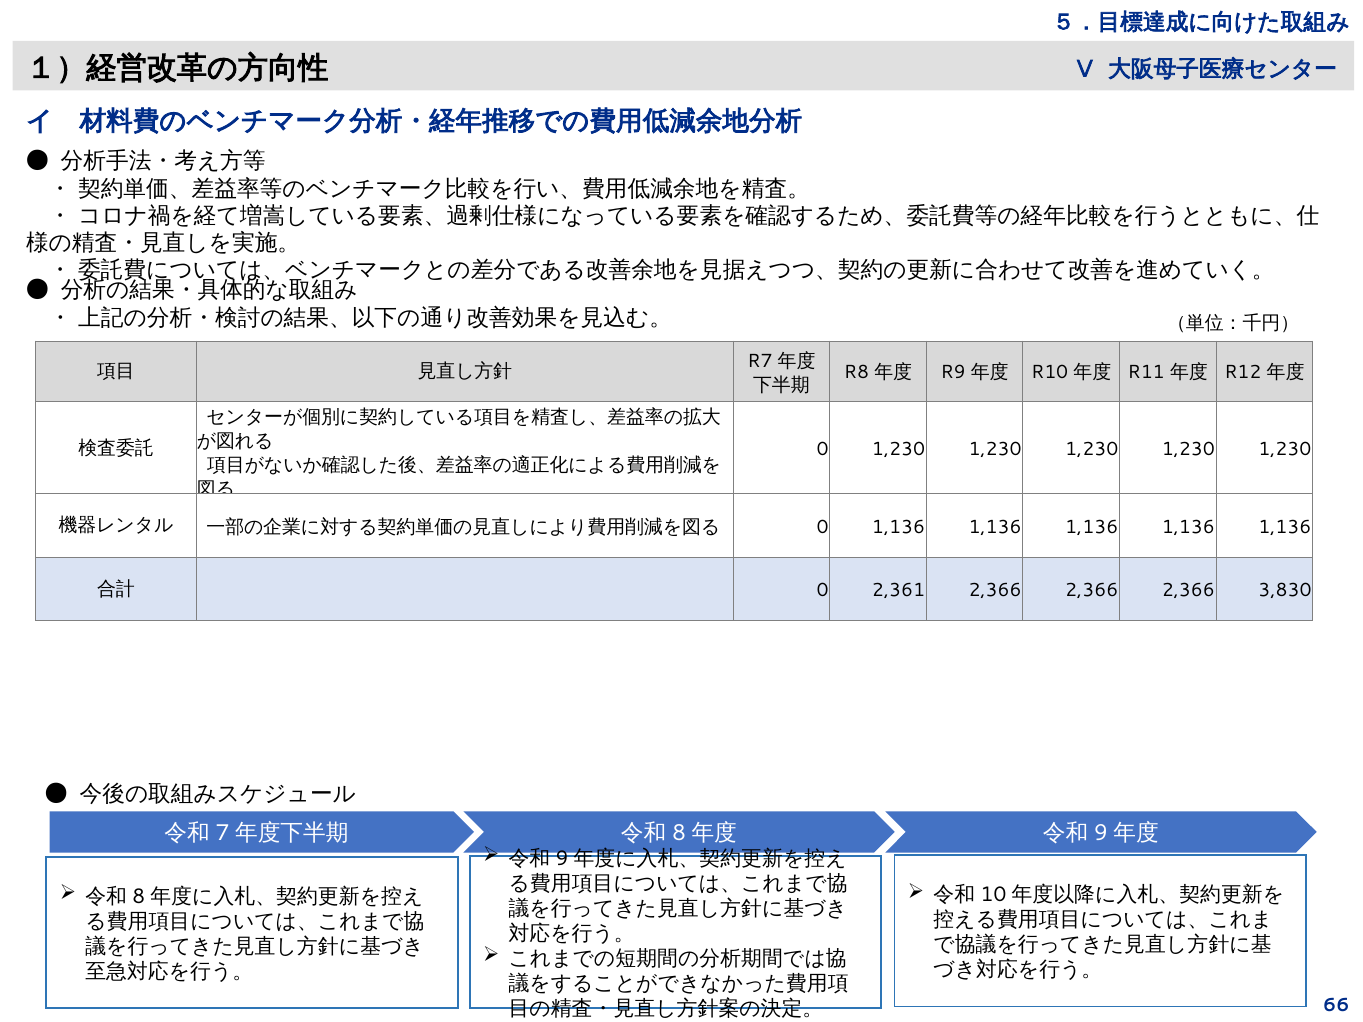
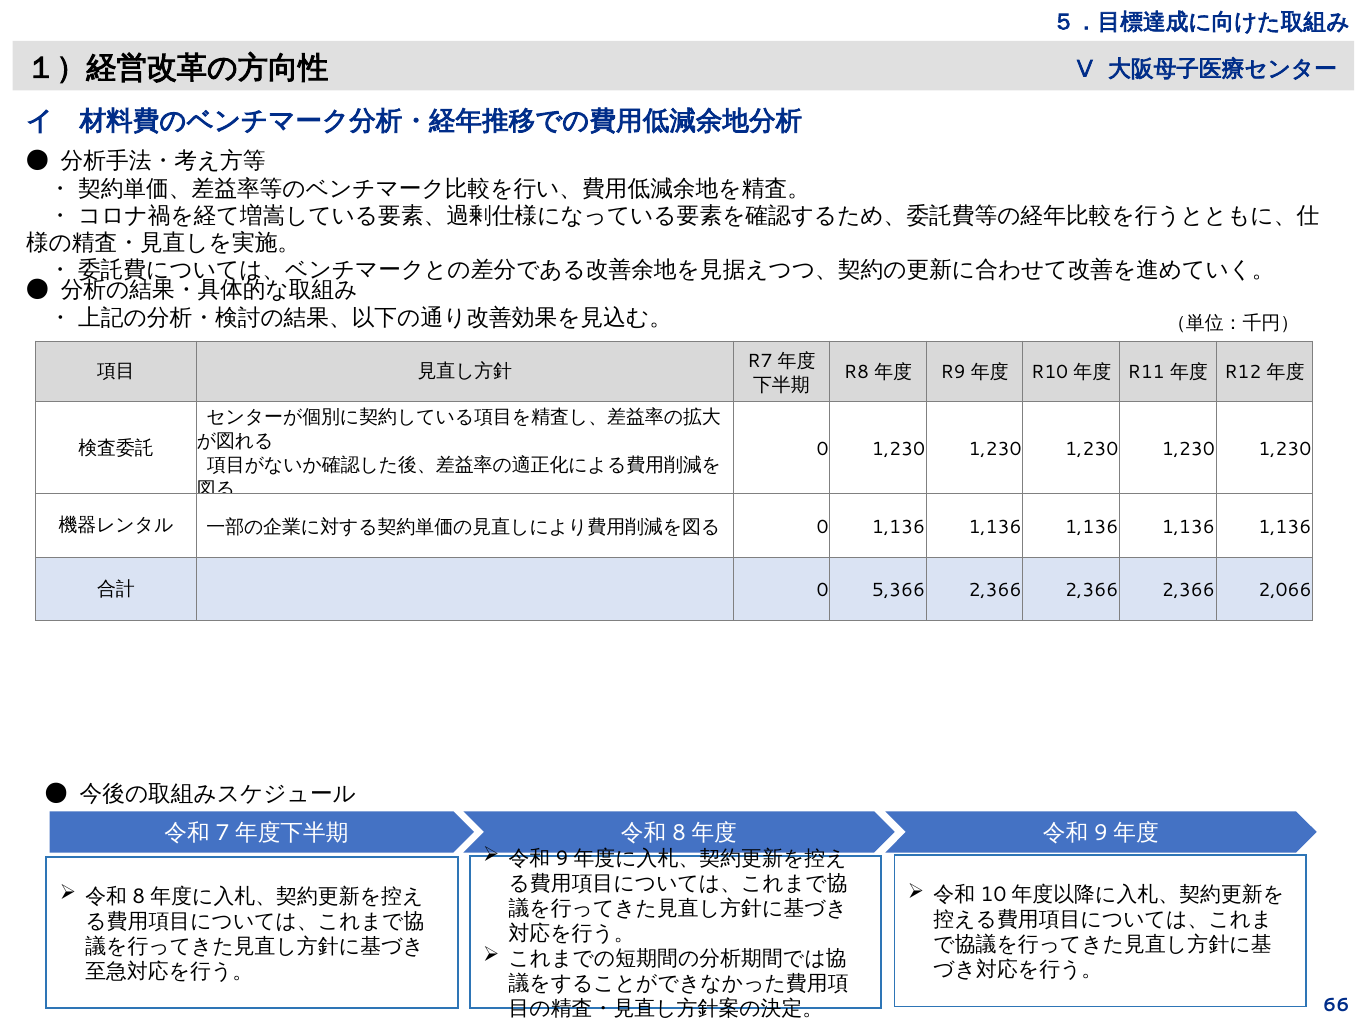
2,361: 2,361 -> 5,366
3,830: 3,830 -> 2,066
